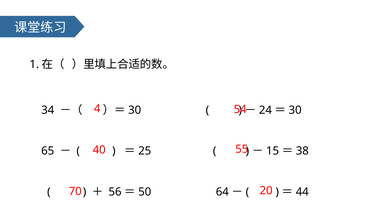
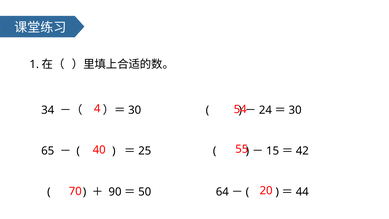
38: 38 -> 42
56: 56 -> 90
